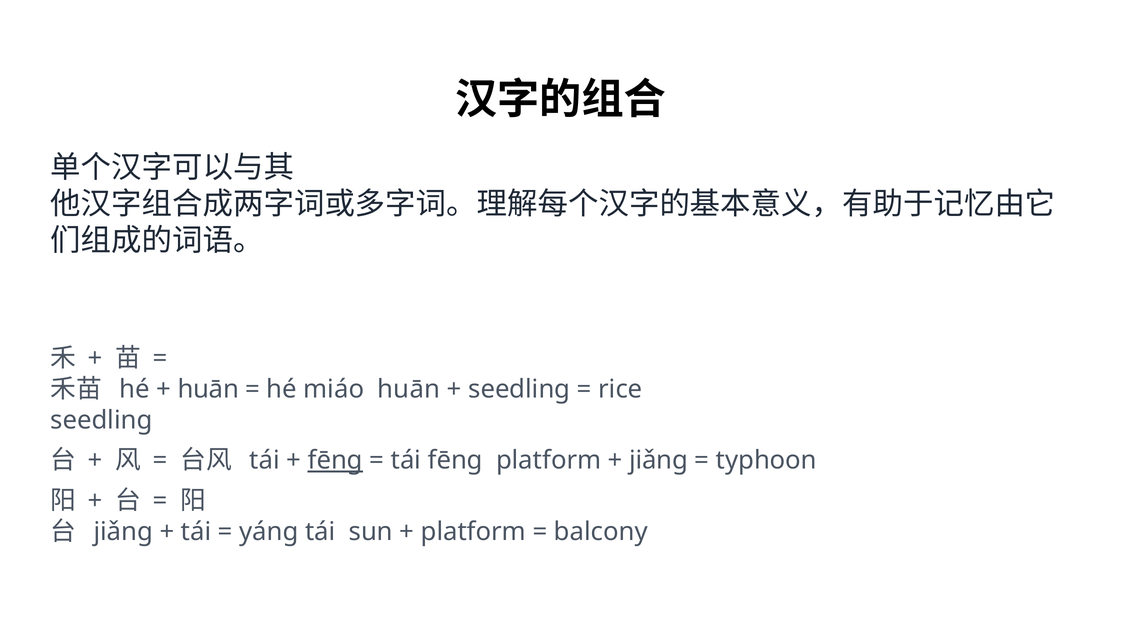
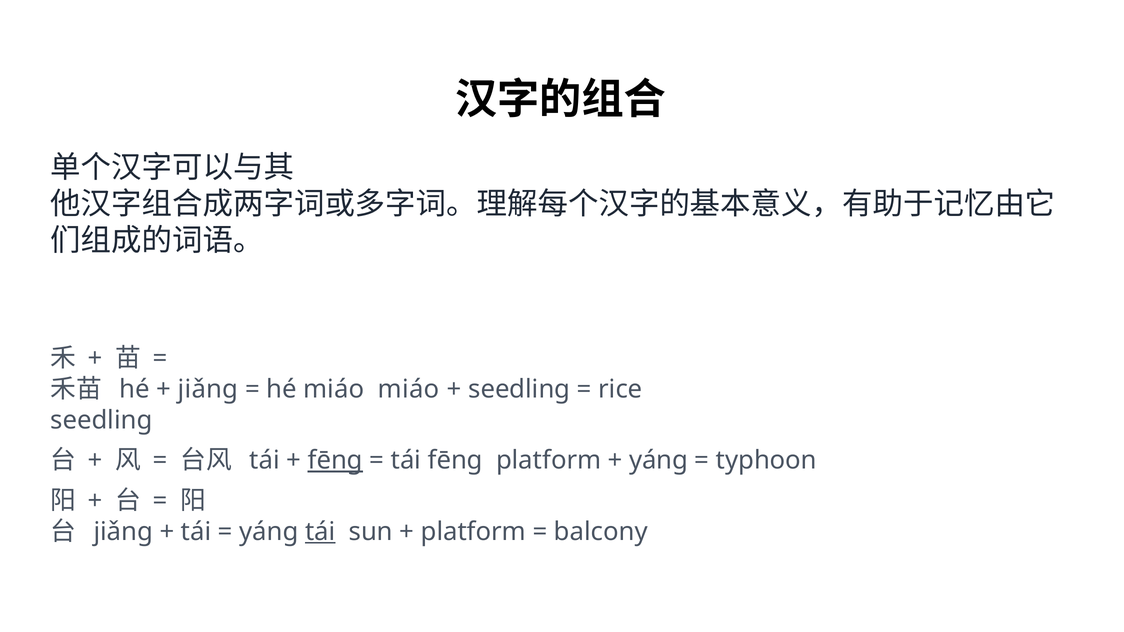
huān at (208, 389): huān -> jiǎng
miáo huān: huān -> miáo
jiǎng at (659, 461): jiǎng -> yáng
tái at (320, 532) underline: none -> present
